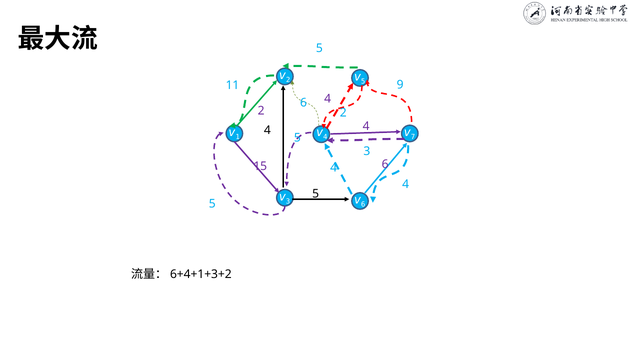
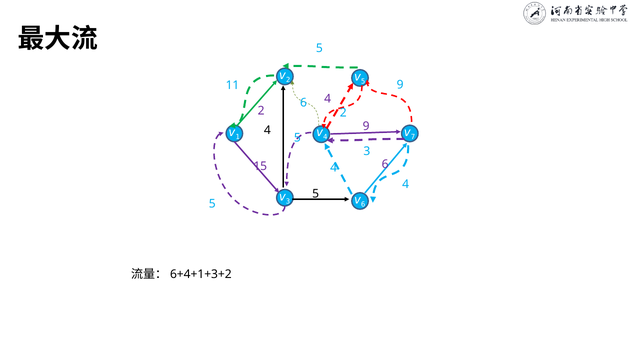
4 at (366, 126): 4 -> 9
